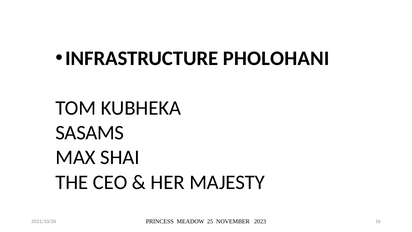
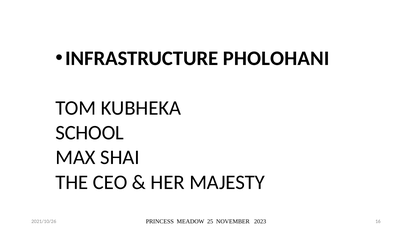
SASAMS: SASAMS -> SCHOOL
